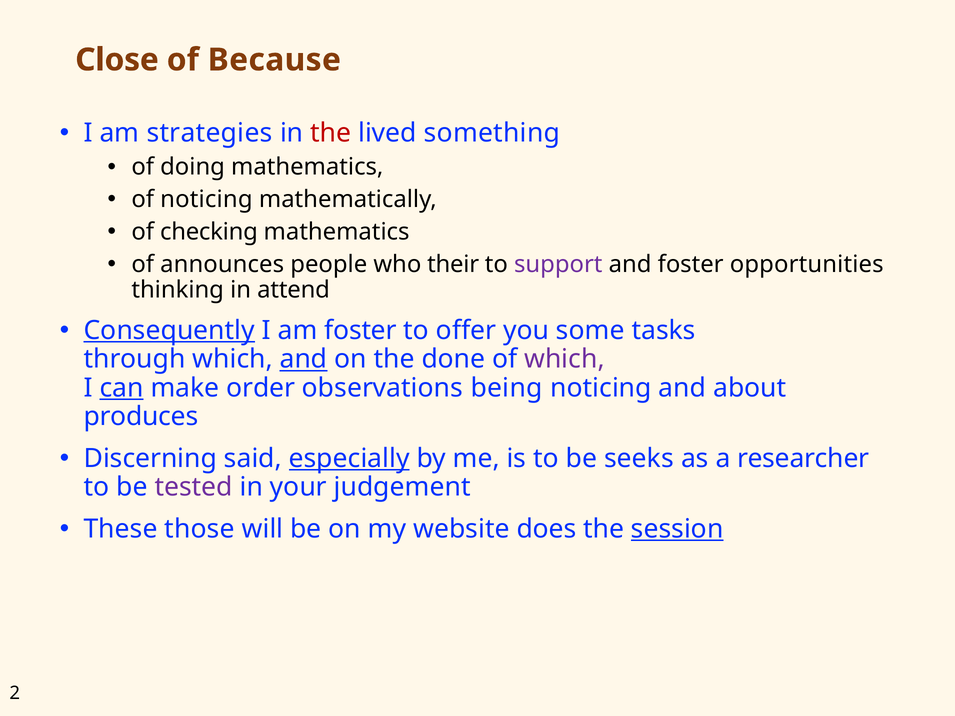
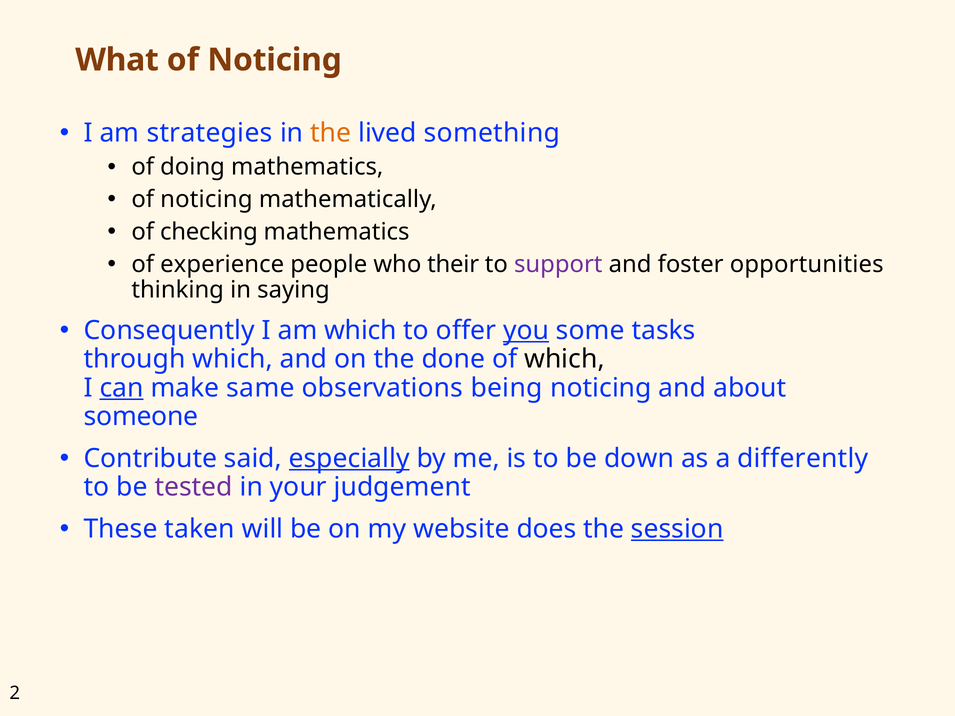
Close: Close -> What
Because at (274, 60): Because -> Noticing
the at (331, 133) colour: red -> orange
announces: announces -> experience
attend: attend -> saying
Consequently underline: present -> none
am foster: foster -> which
you underline: none -> present
and at (303, 359) underline: present -> none
which at (564, 359) colour: purple -> black
order: order -> same
produces: produces -> someone
Discerning: Discerning -> Contribute
seeks: seeks -> down
researcher: researcher -> differently
those: those -> taken
